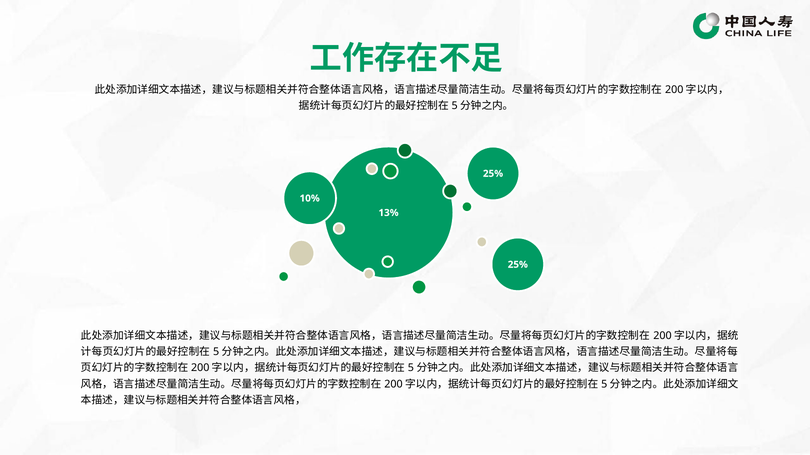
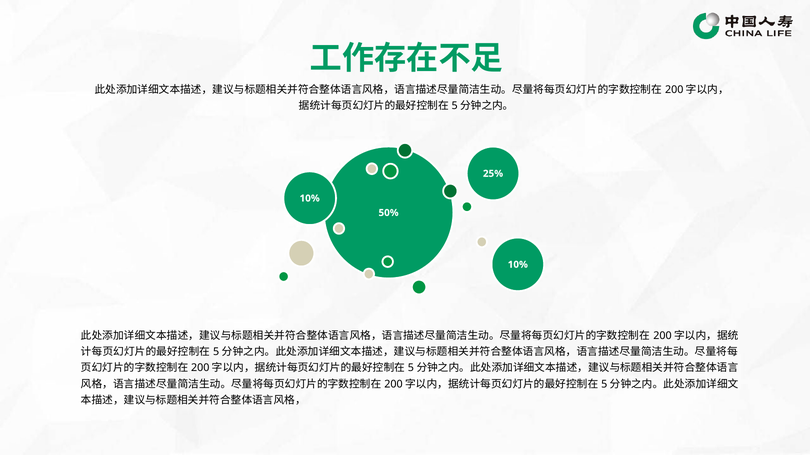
13%: 13% -> 50%
25% at (518, 265): 25% -> 10%
